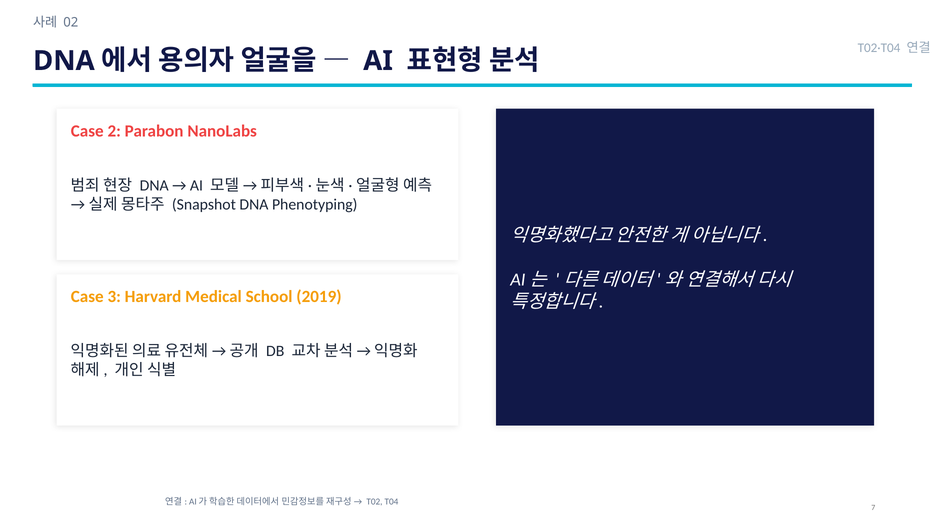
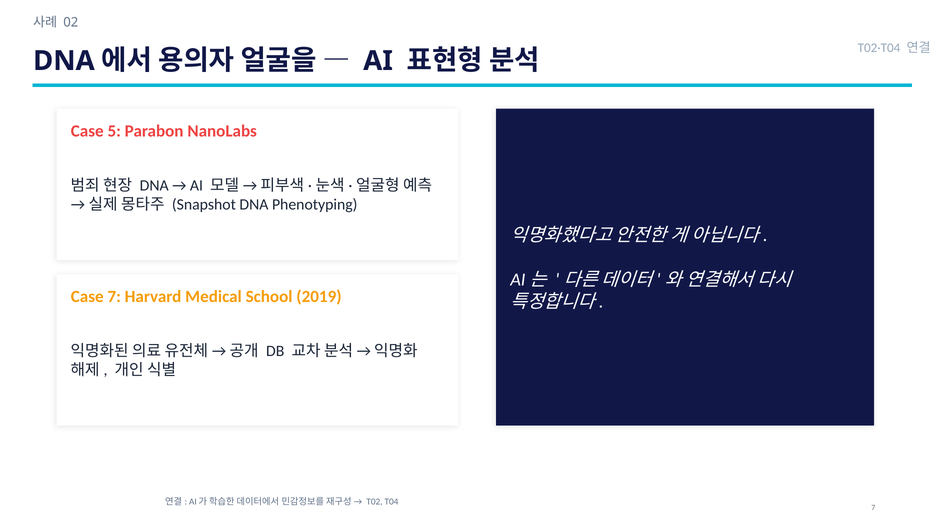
2: 2 -> 5
Case 3: 3 -> 7
